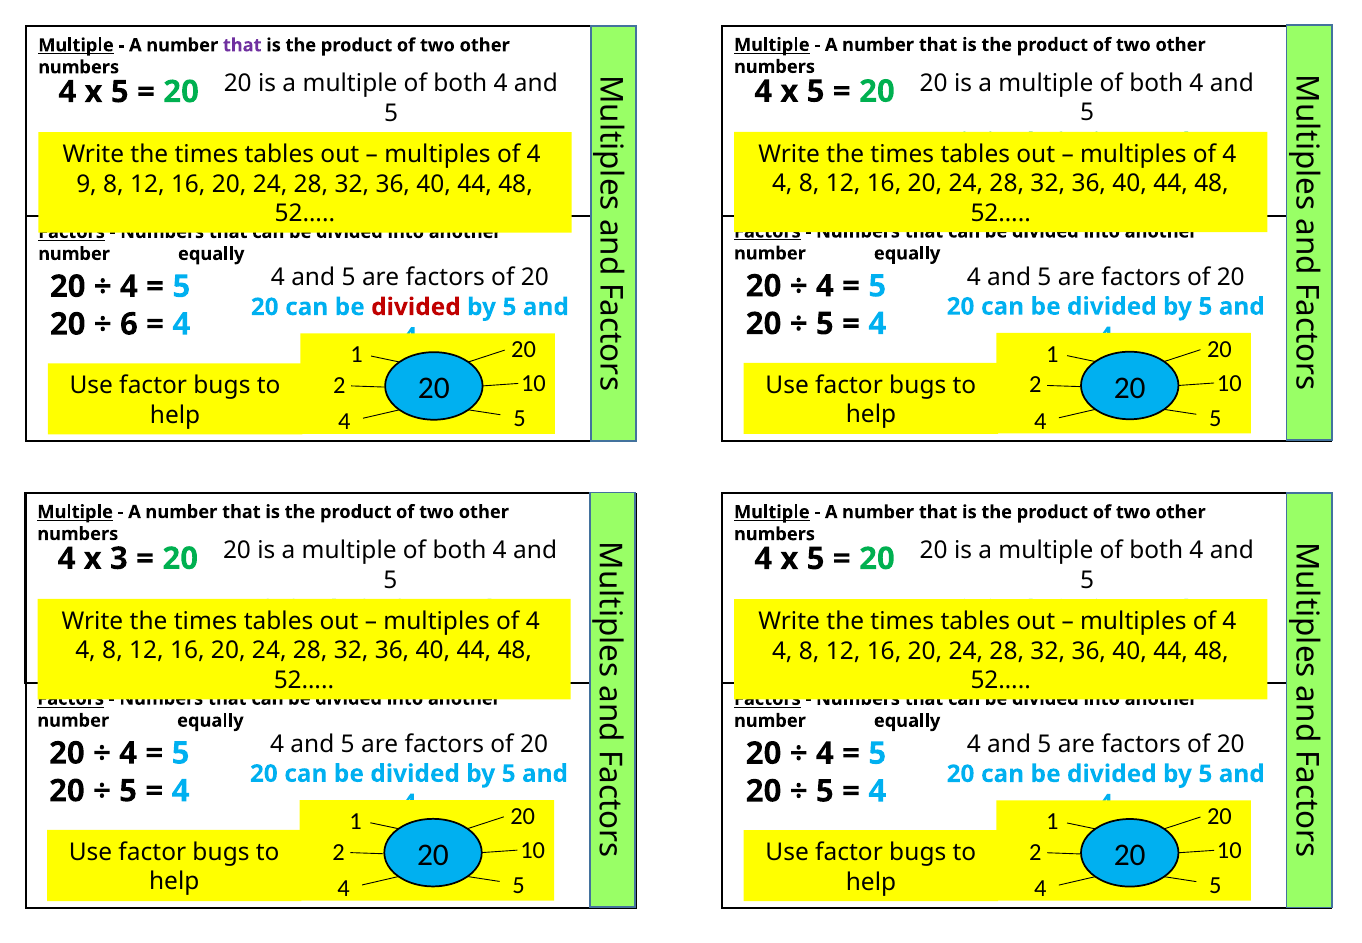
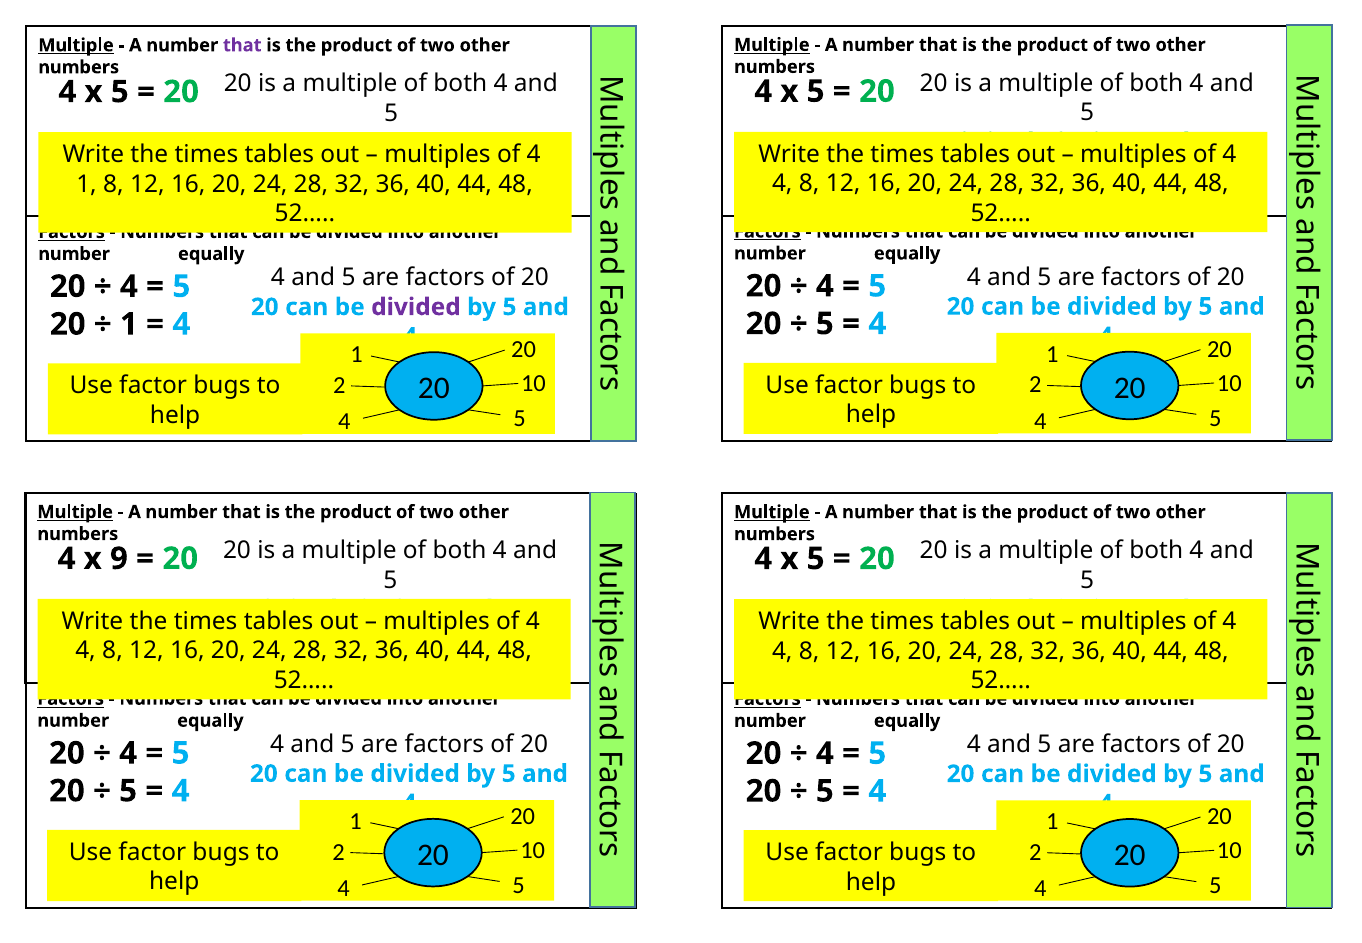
9 at (87, 184): 9 -> 1
divided at (416, 307) colour: red -> purple
6 at (129, 324): 6 -> 1
3: 3 -> 9
